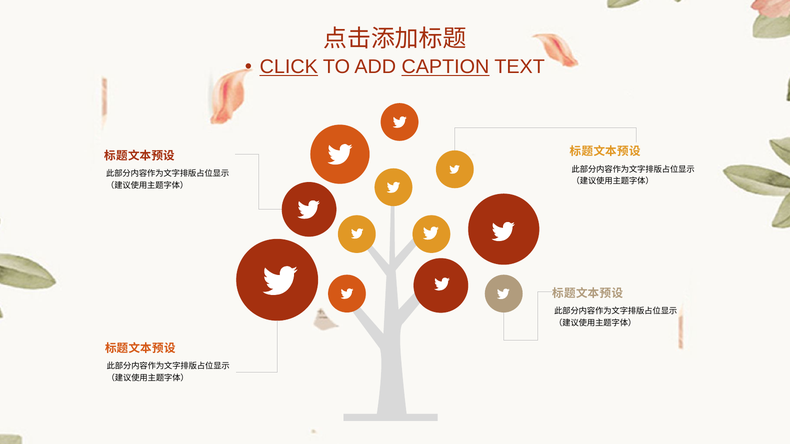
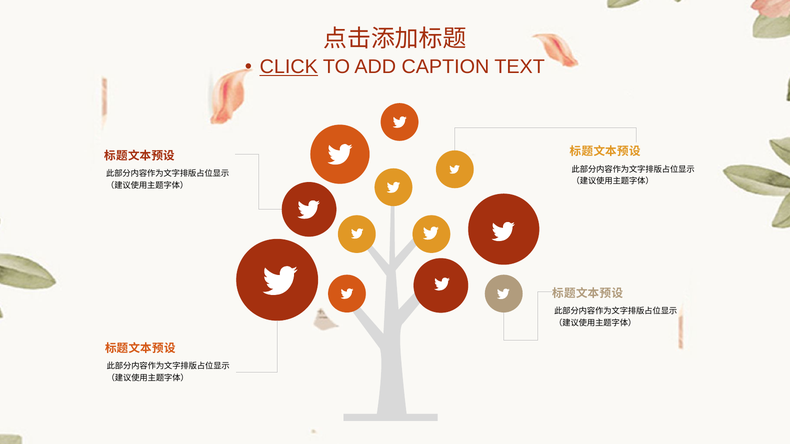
CAPTION underline: present -> none
